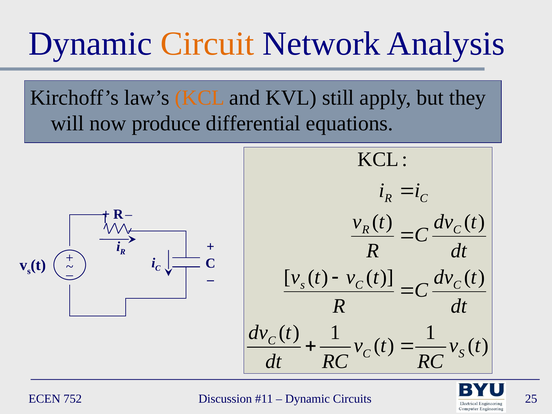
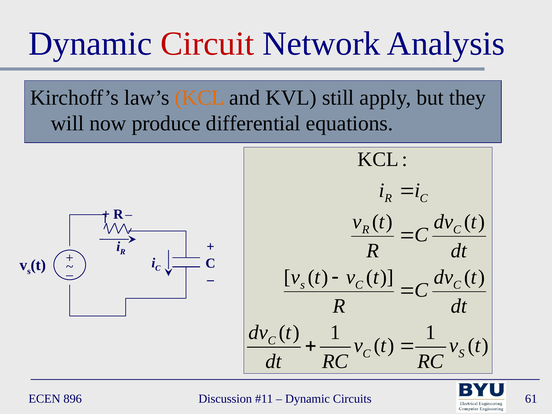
Circuit colour: orange -> red
752: 752 -> 896
25: 25 -> 61
